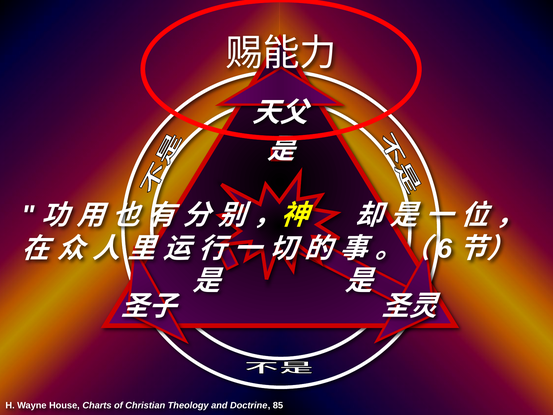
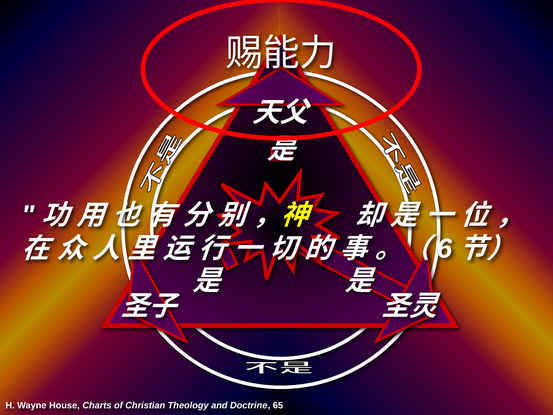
85: 85 -> 65
